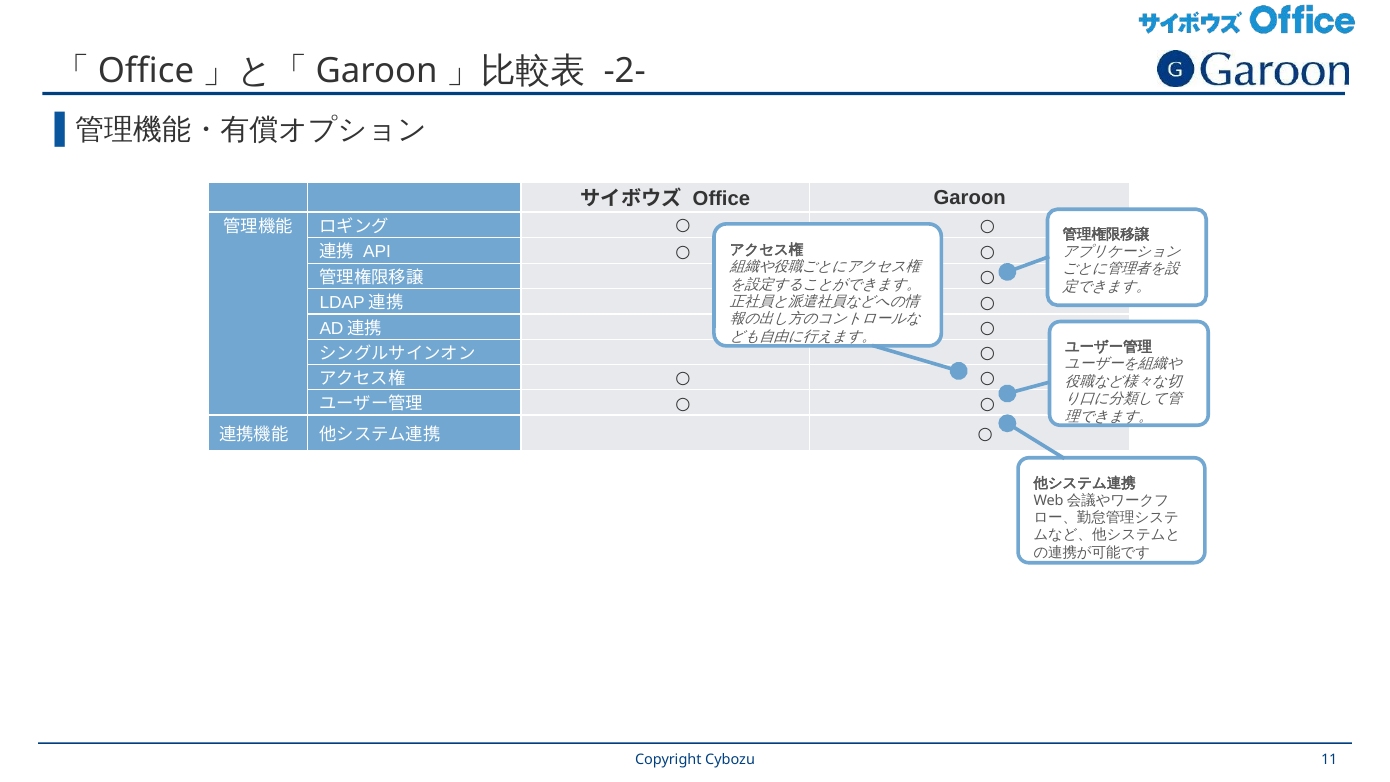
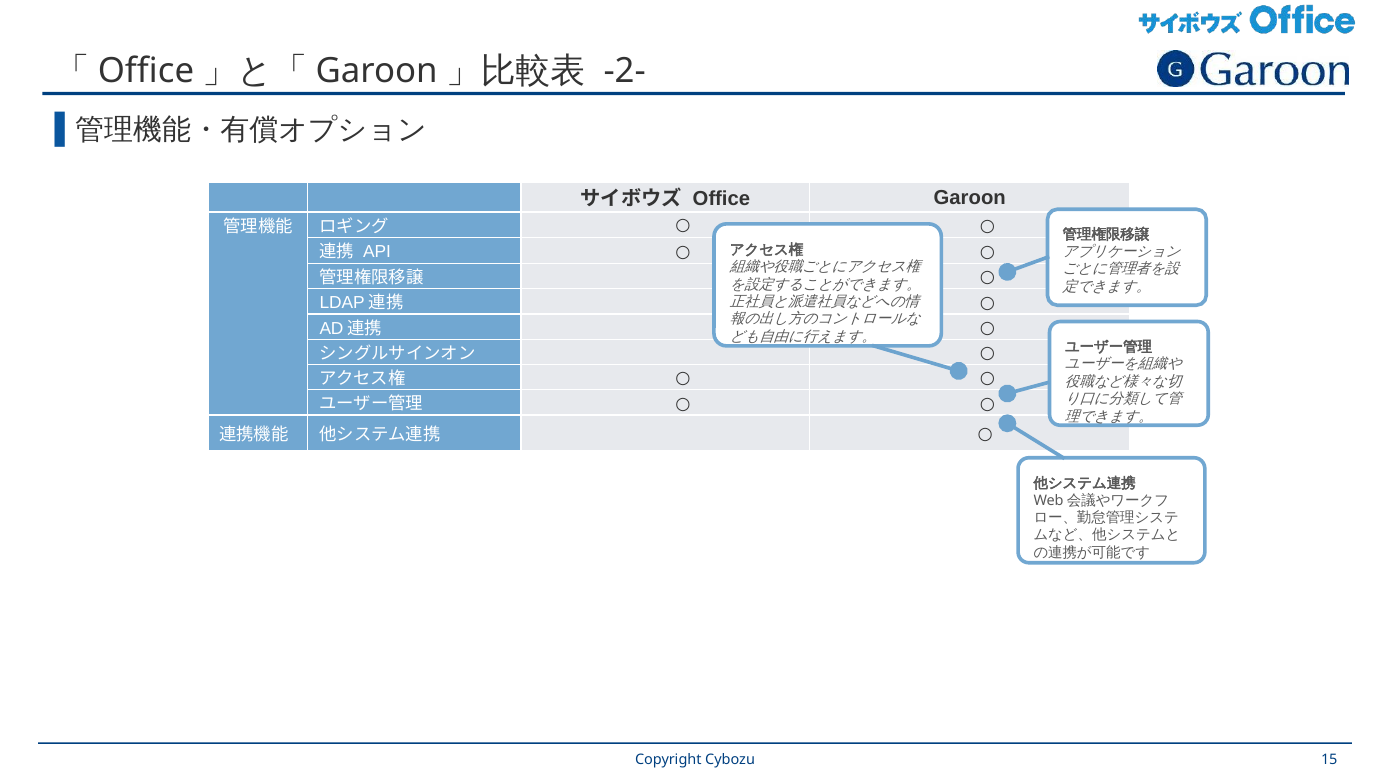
11: 11 -> 15
